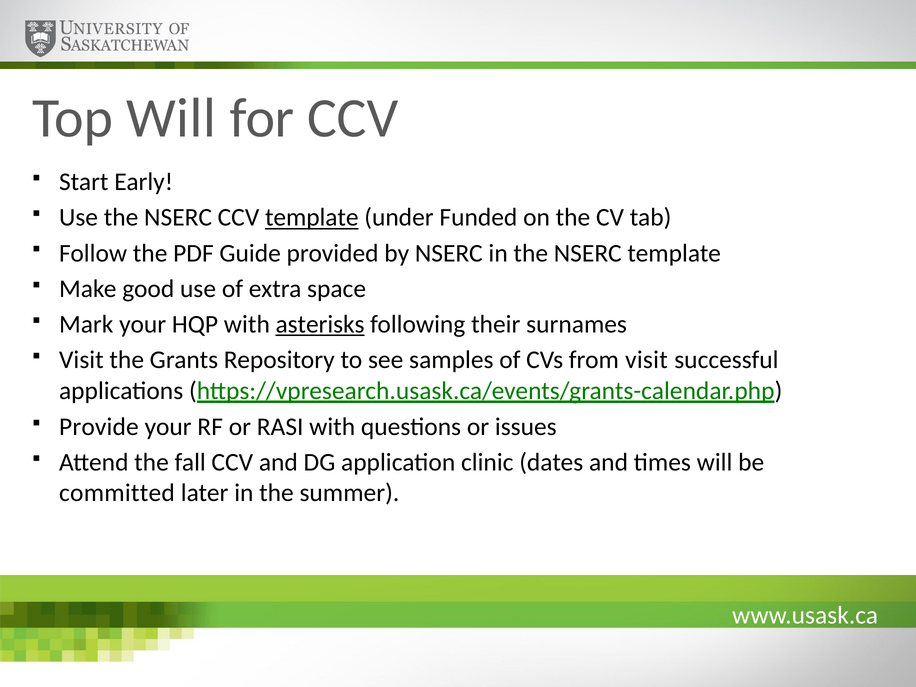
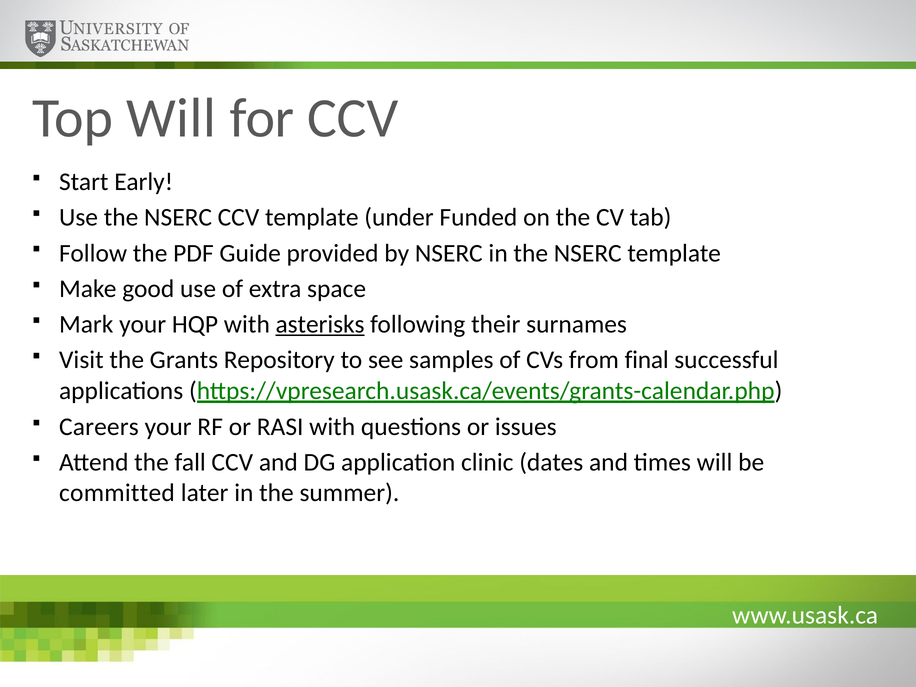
template at (312, 218) underline: present -> none
from visit: visit -> final
Provide: Provide -> Careers
